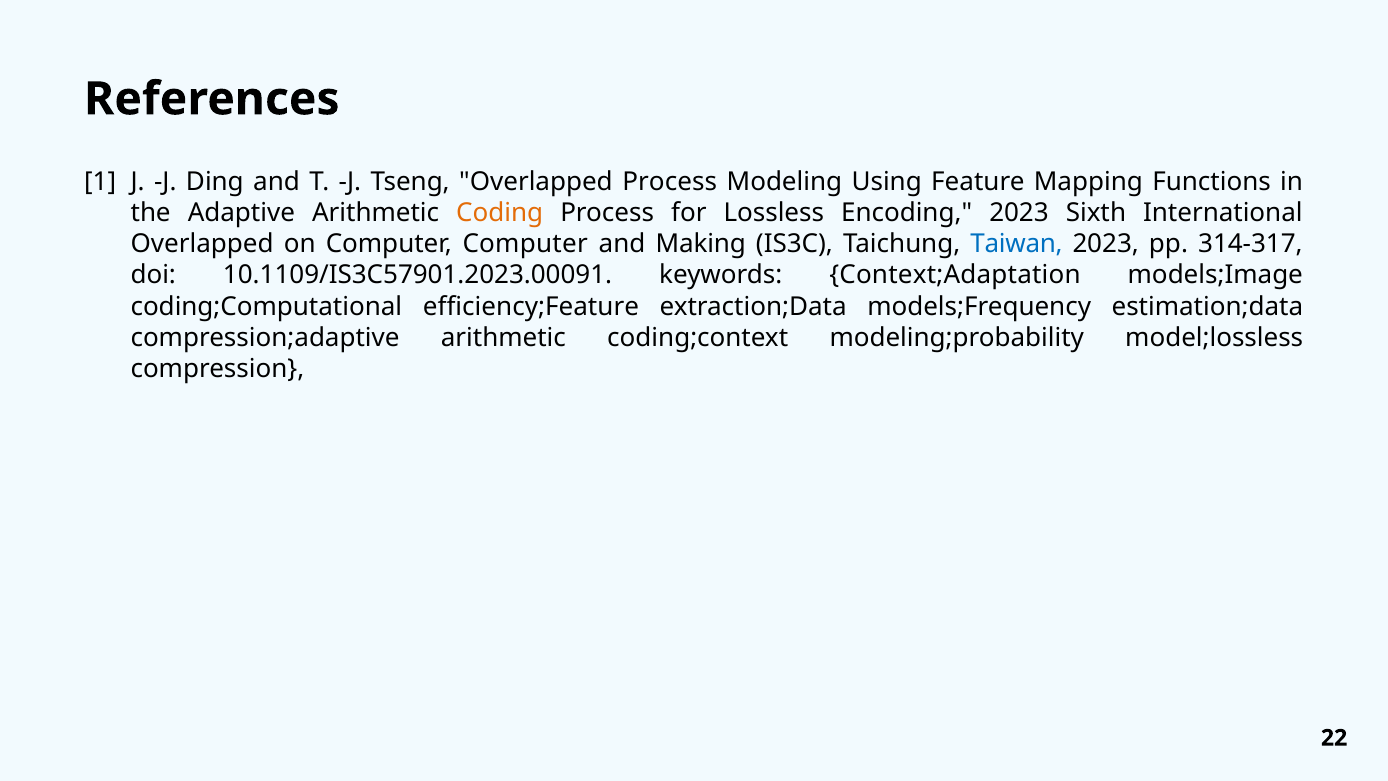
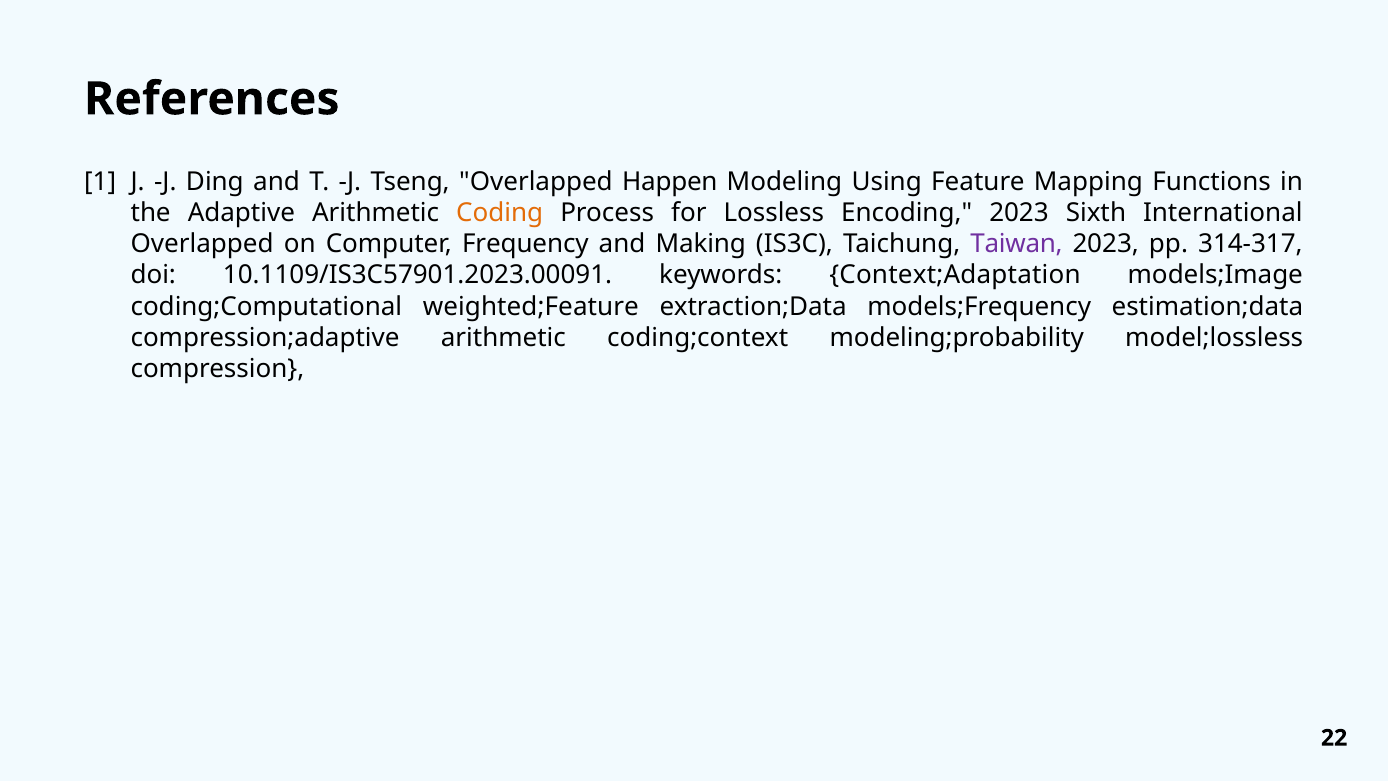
Overlapped Process: Process -> Happen
Computer Computer: Computer -> Frequency
Taiwan colour: blue -> purple
efficiency;Feature: efficiency;Feature -> weighted;Feature
